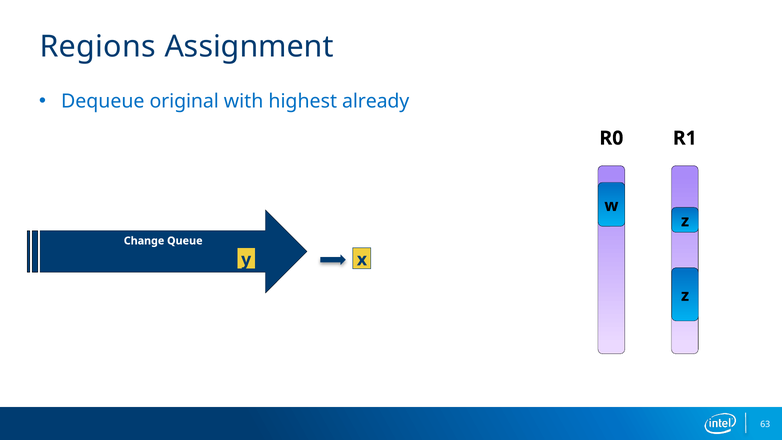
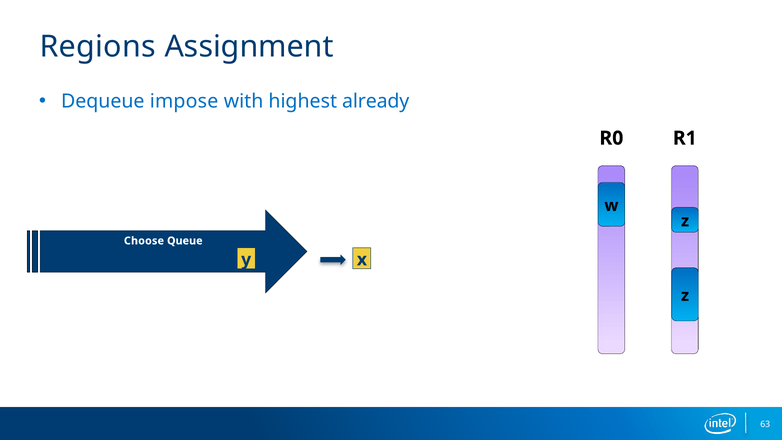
original: original -> impose
Change: Change -> Choose
